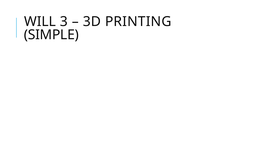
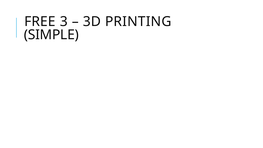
WILL: WILL -> FREE
